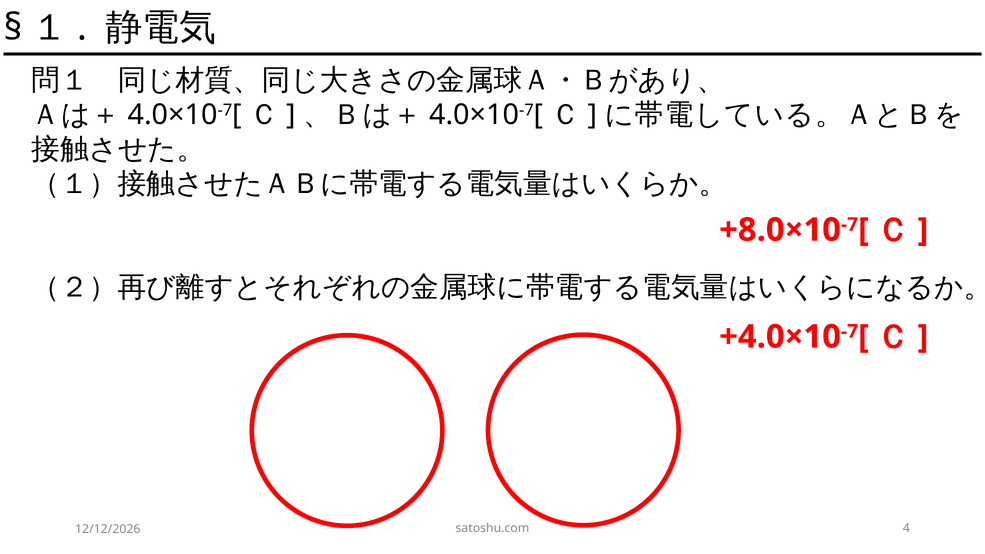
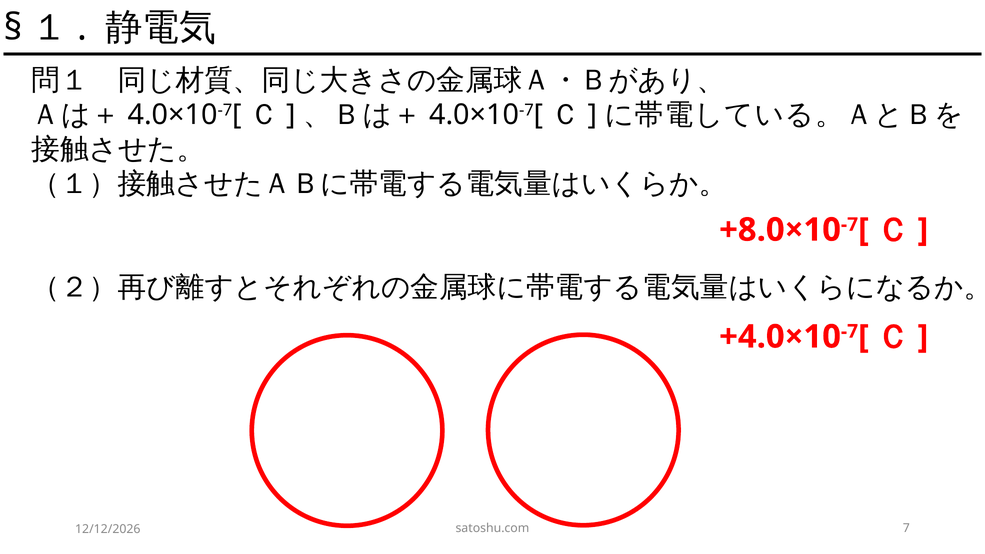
4: 4 -> 7
